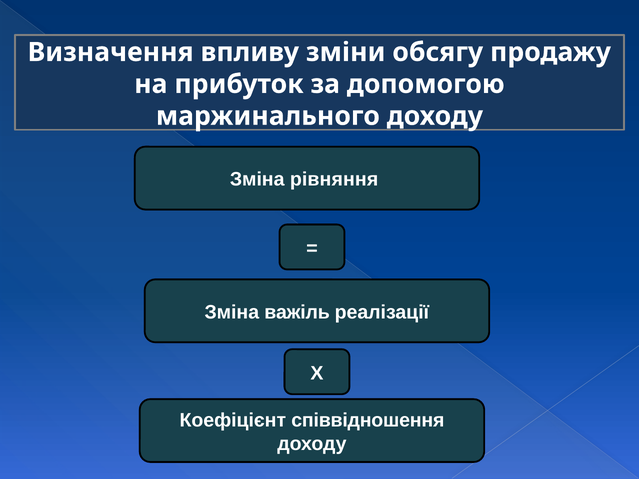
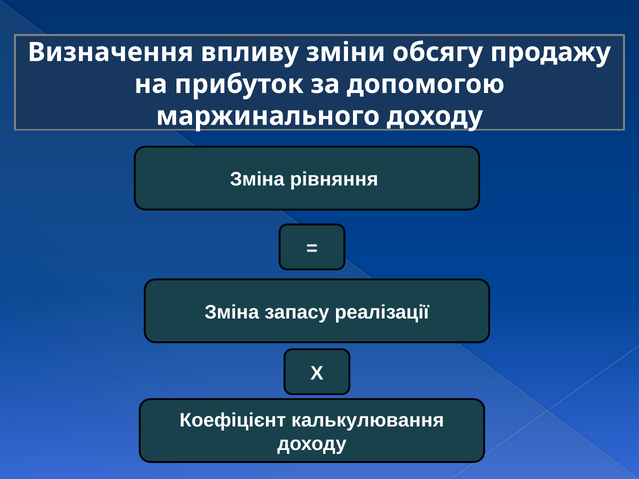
важіль: важіль -> запасу
співвідношення: співвідношення -> калькулювання
